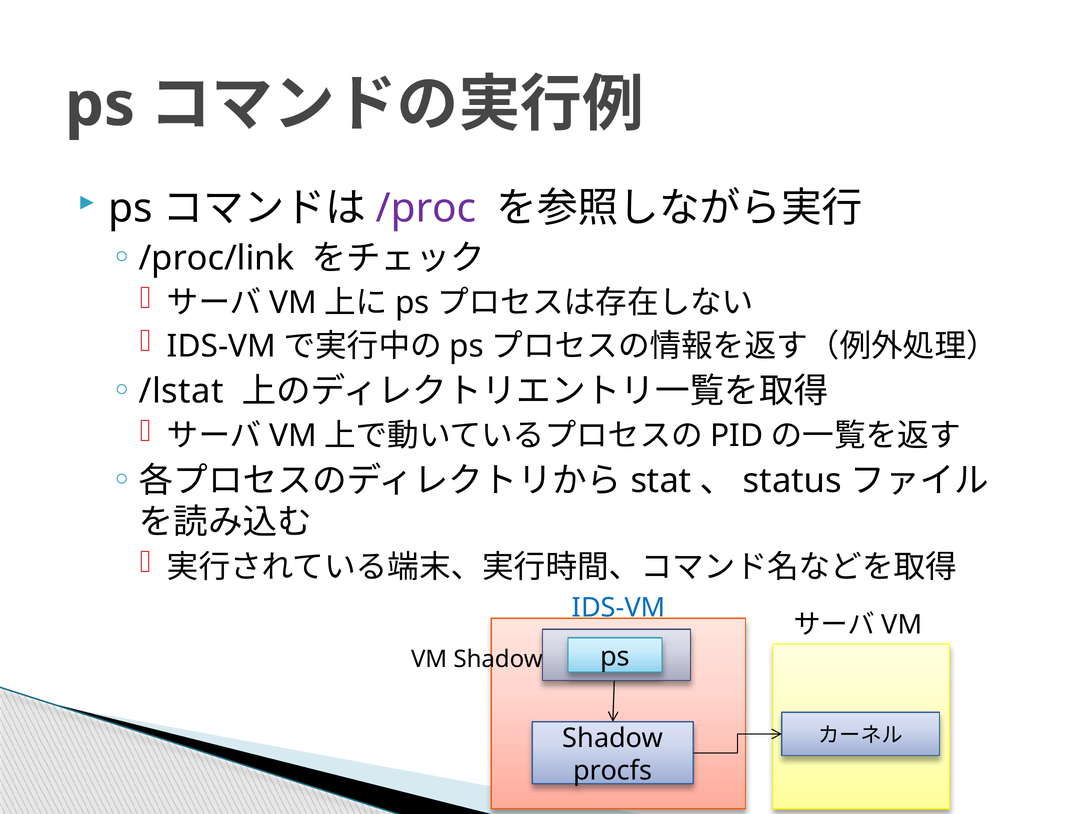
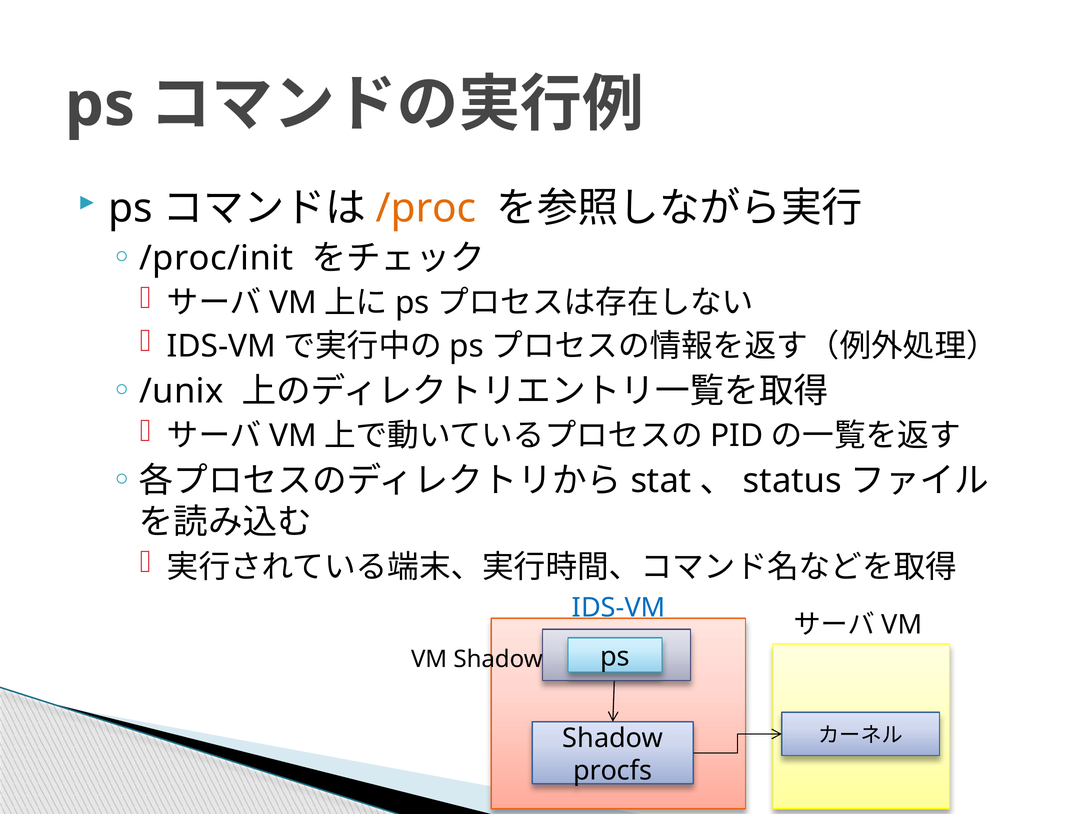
/proc colour: purple -> orange
/proc/link: /proc/link -> /proc/init
/lstat: /lstat -> /unix
